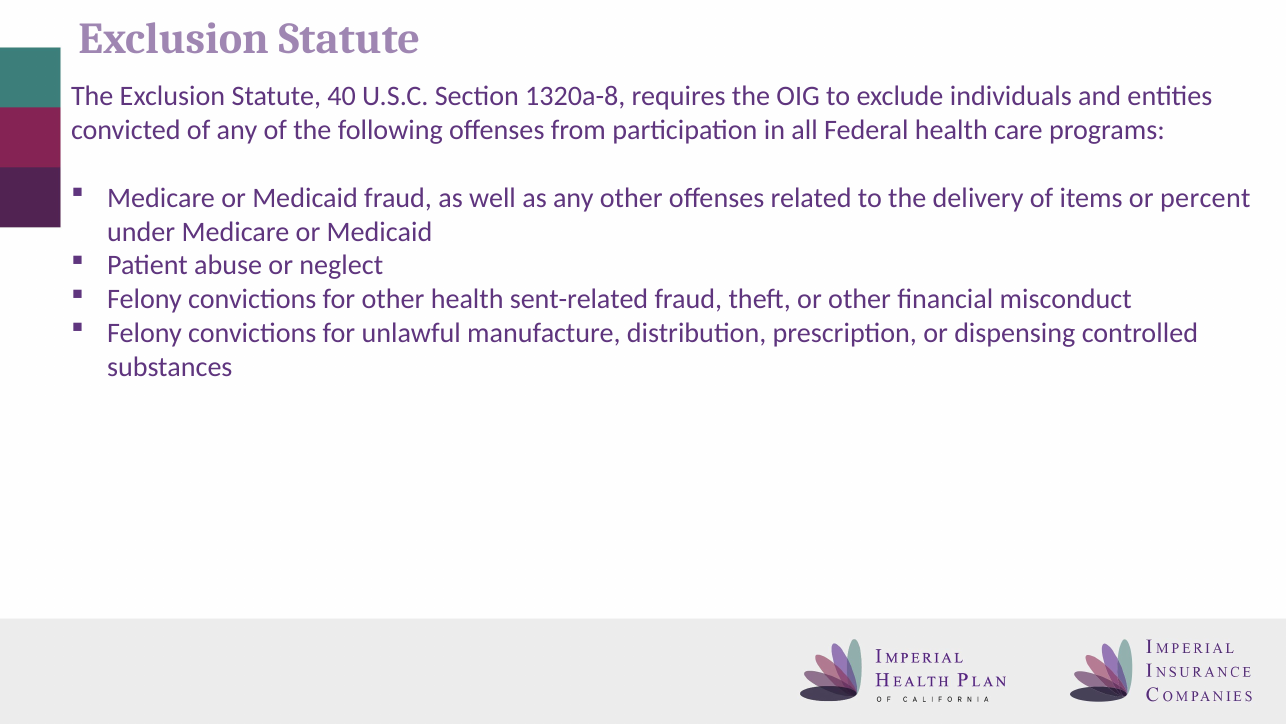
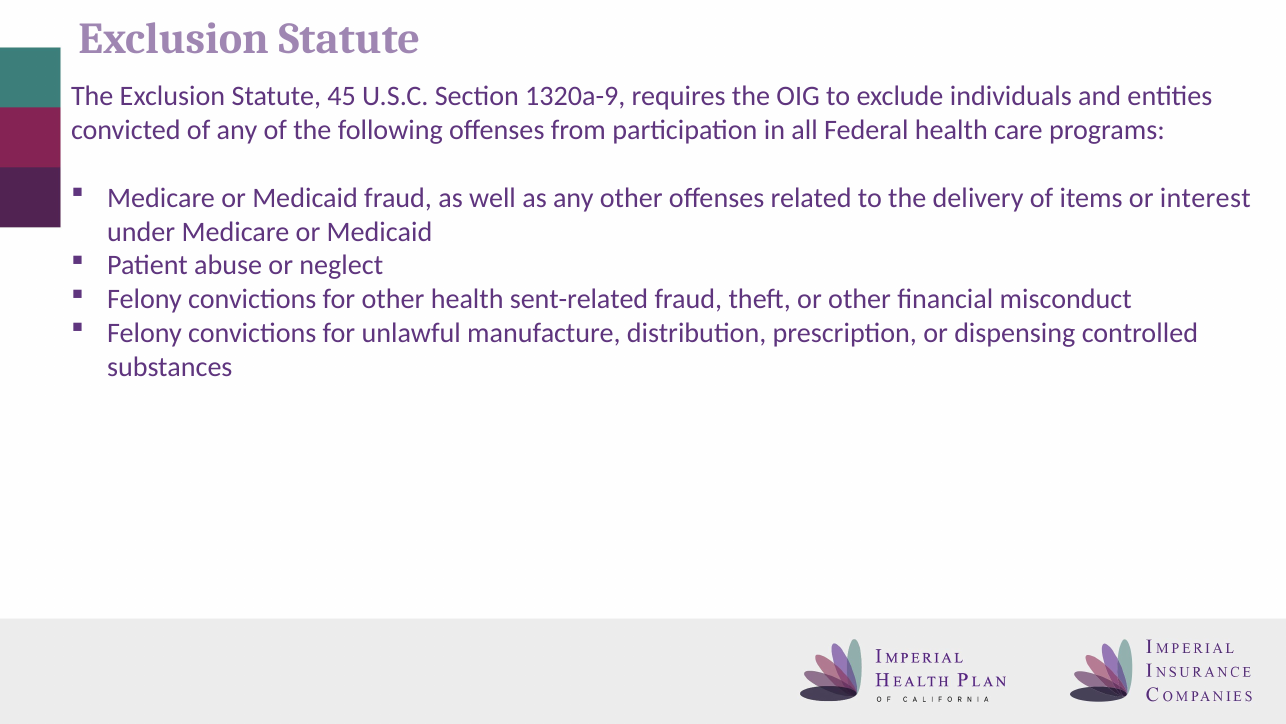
40: 40 -> 45
1320a-8: 1320a-8 -> 1320a-9
percent: percent -> interest
